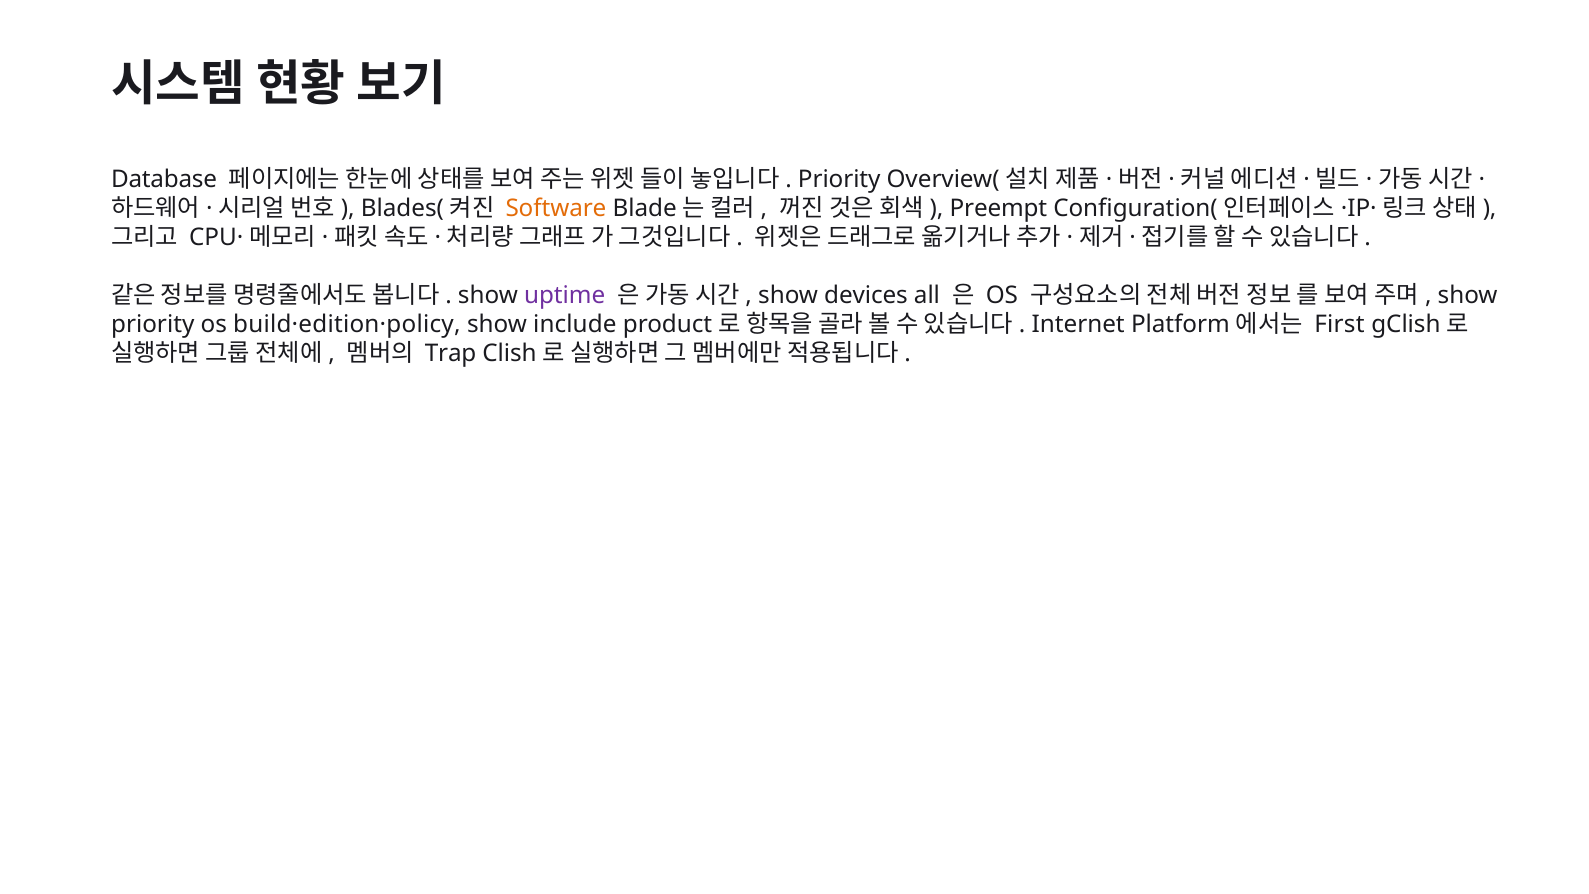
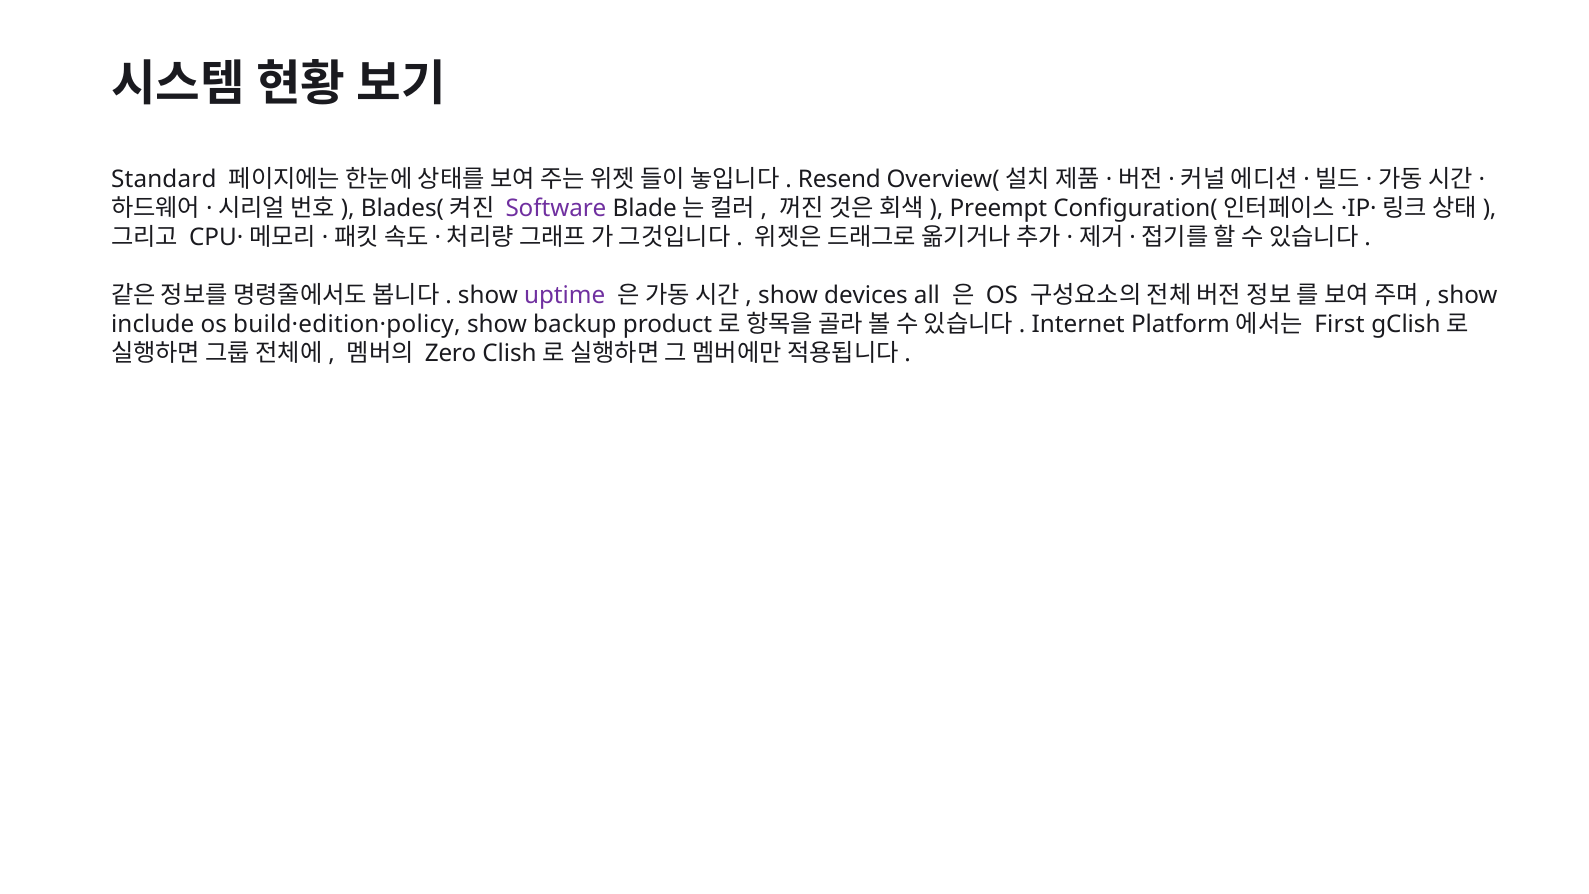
Database: Database -> Standard
Priority at (839, 179): Priority -> Resend
Software colour: orange -> purple
priority at (153, 325): priority -> include
include: include -> backup
Trap: Trap -> Zero
